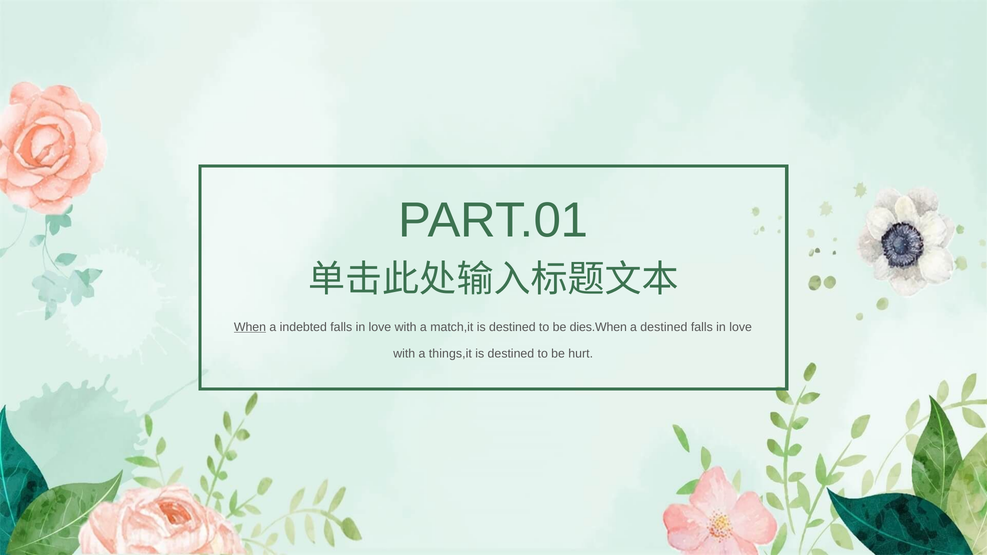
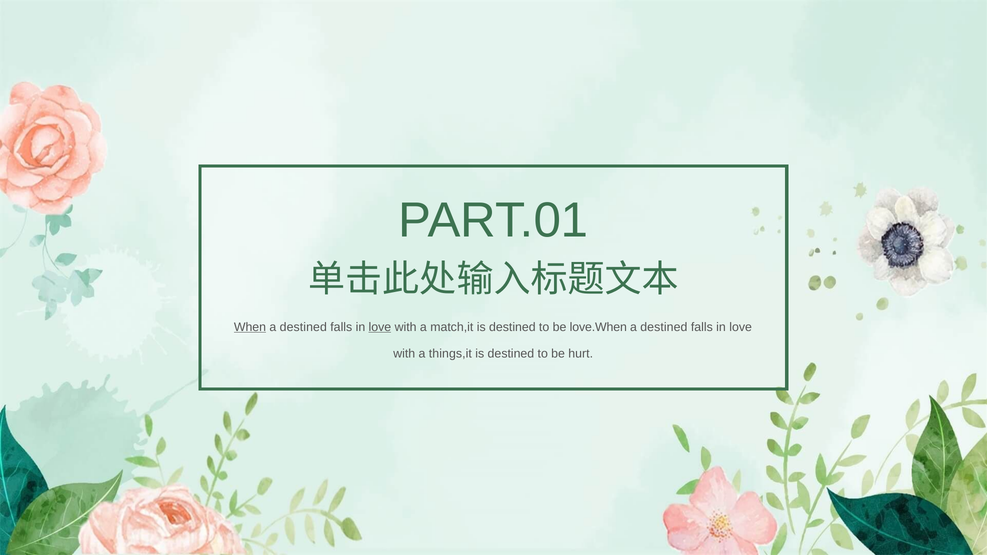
indebted at (303, 327): indebted -> destined
love at (380, 327) underline: none -> present
dies.When: dies.When -> love.When
